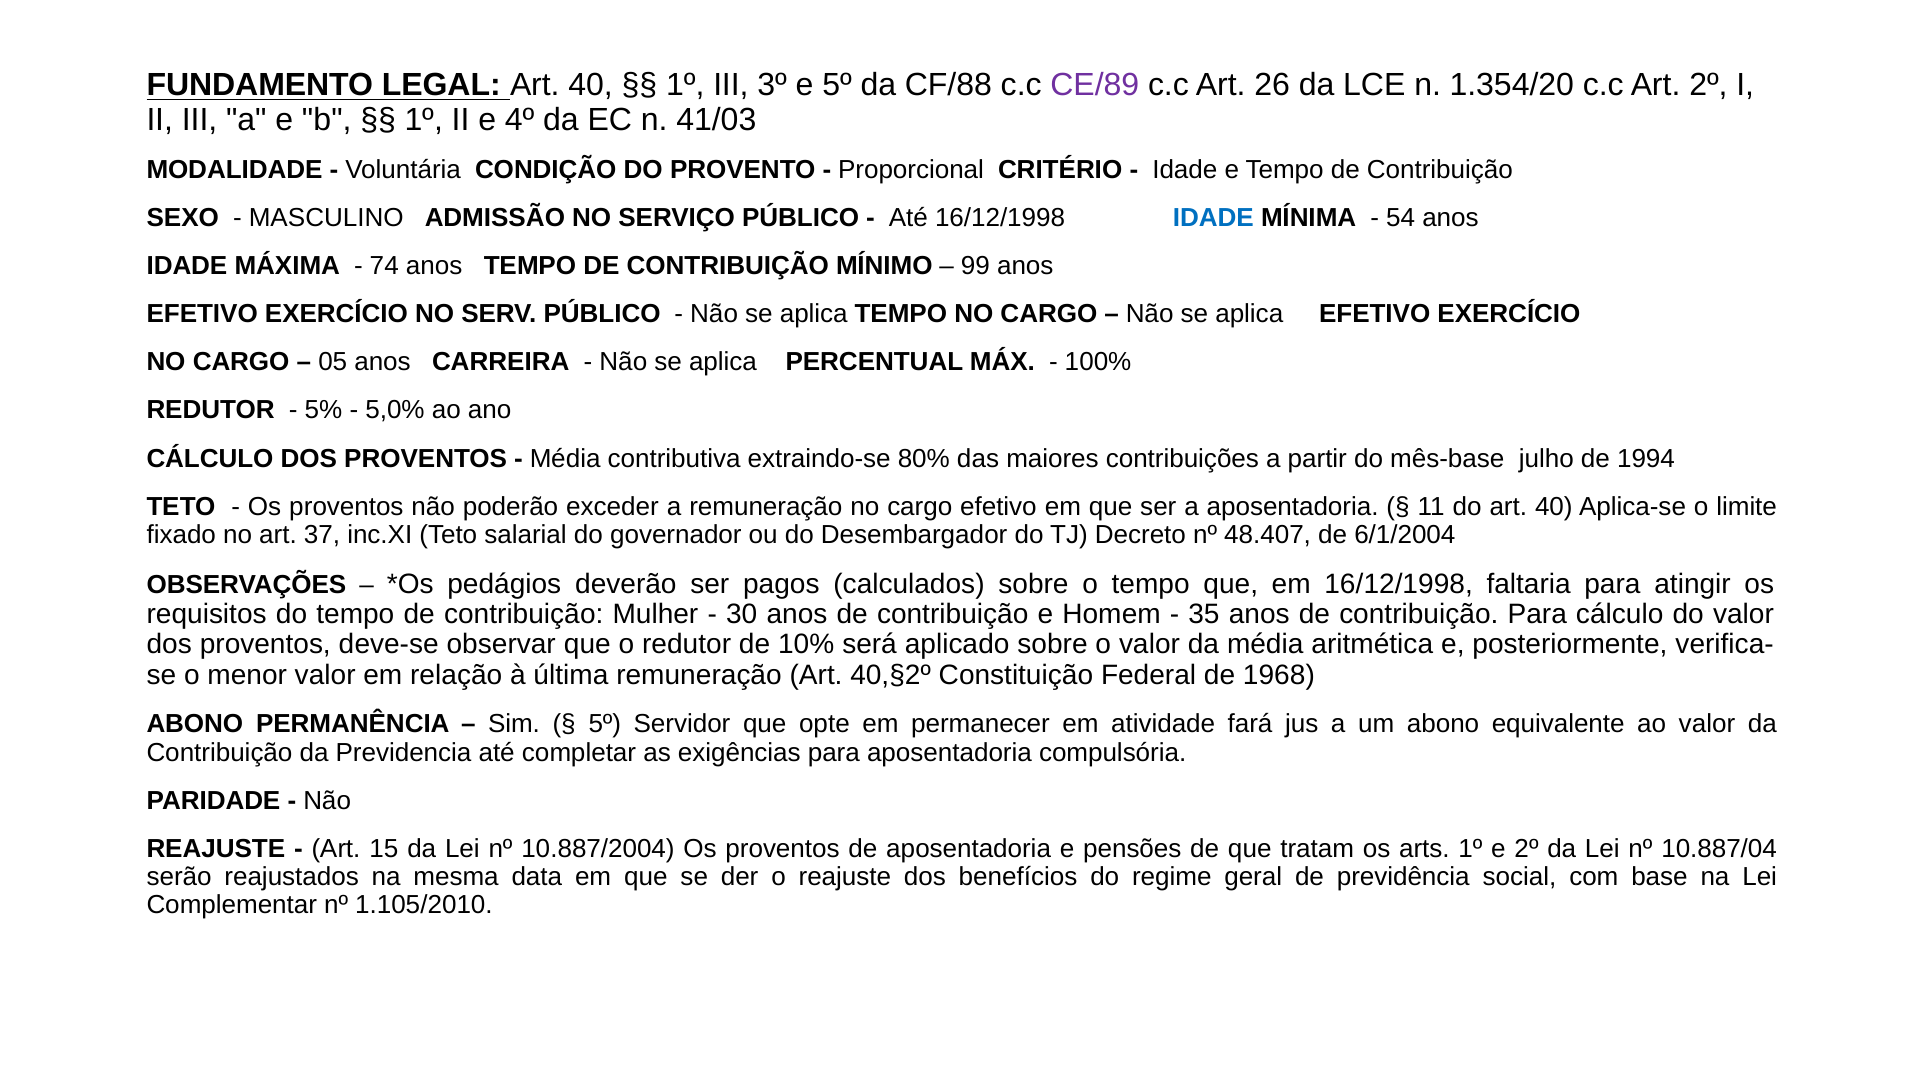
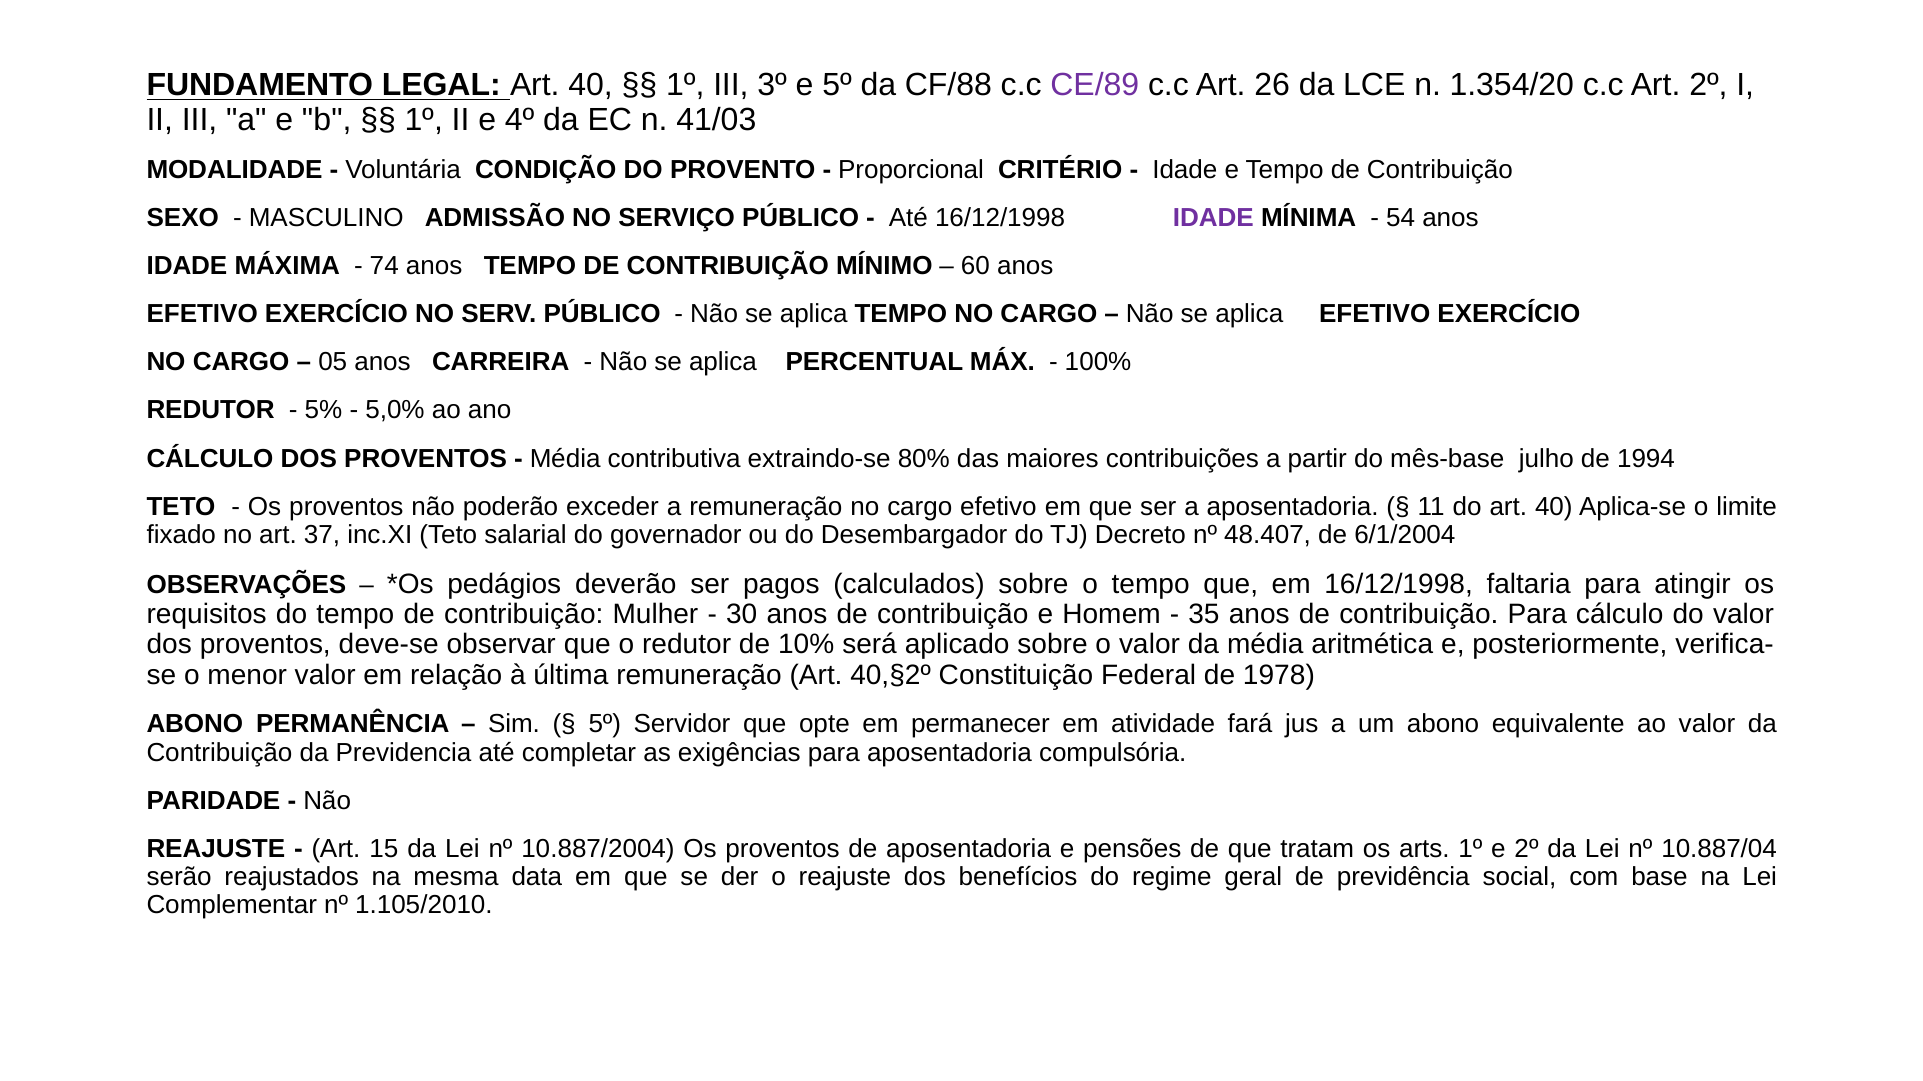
IDADE at (1213, 218) colour: blue -> purple
99: 99 -> 60
1968: 1968 -> 1978
